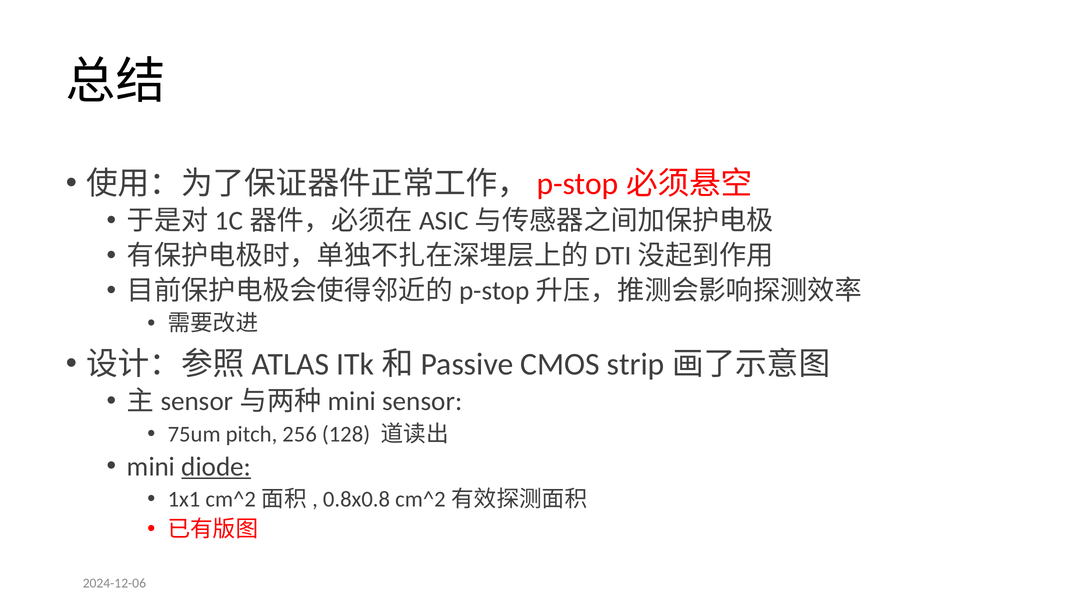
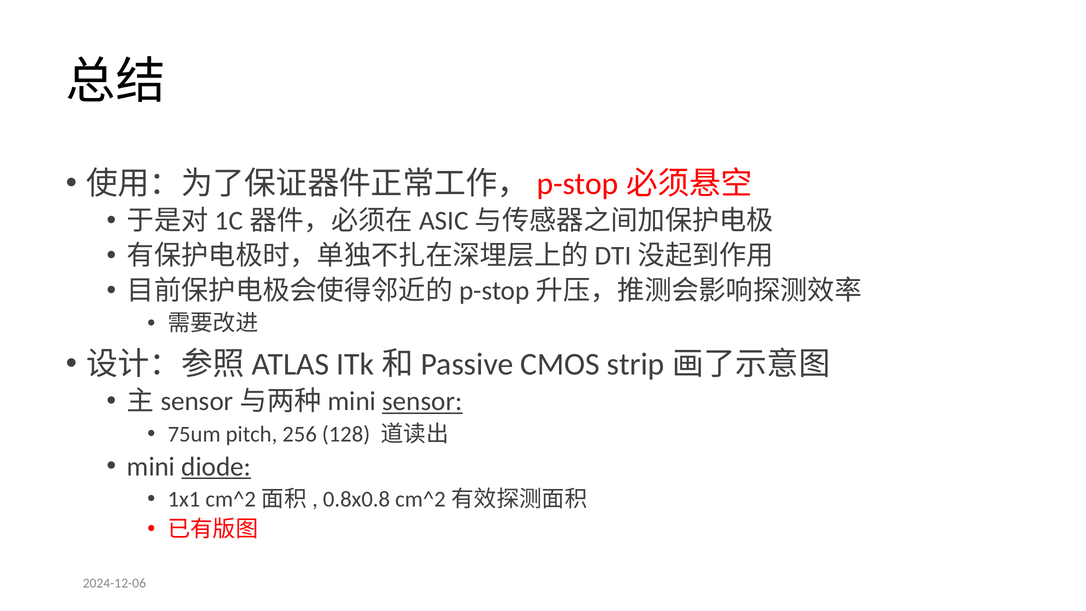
sensor underline: none -> present
